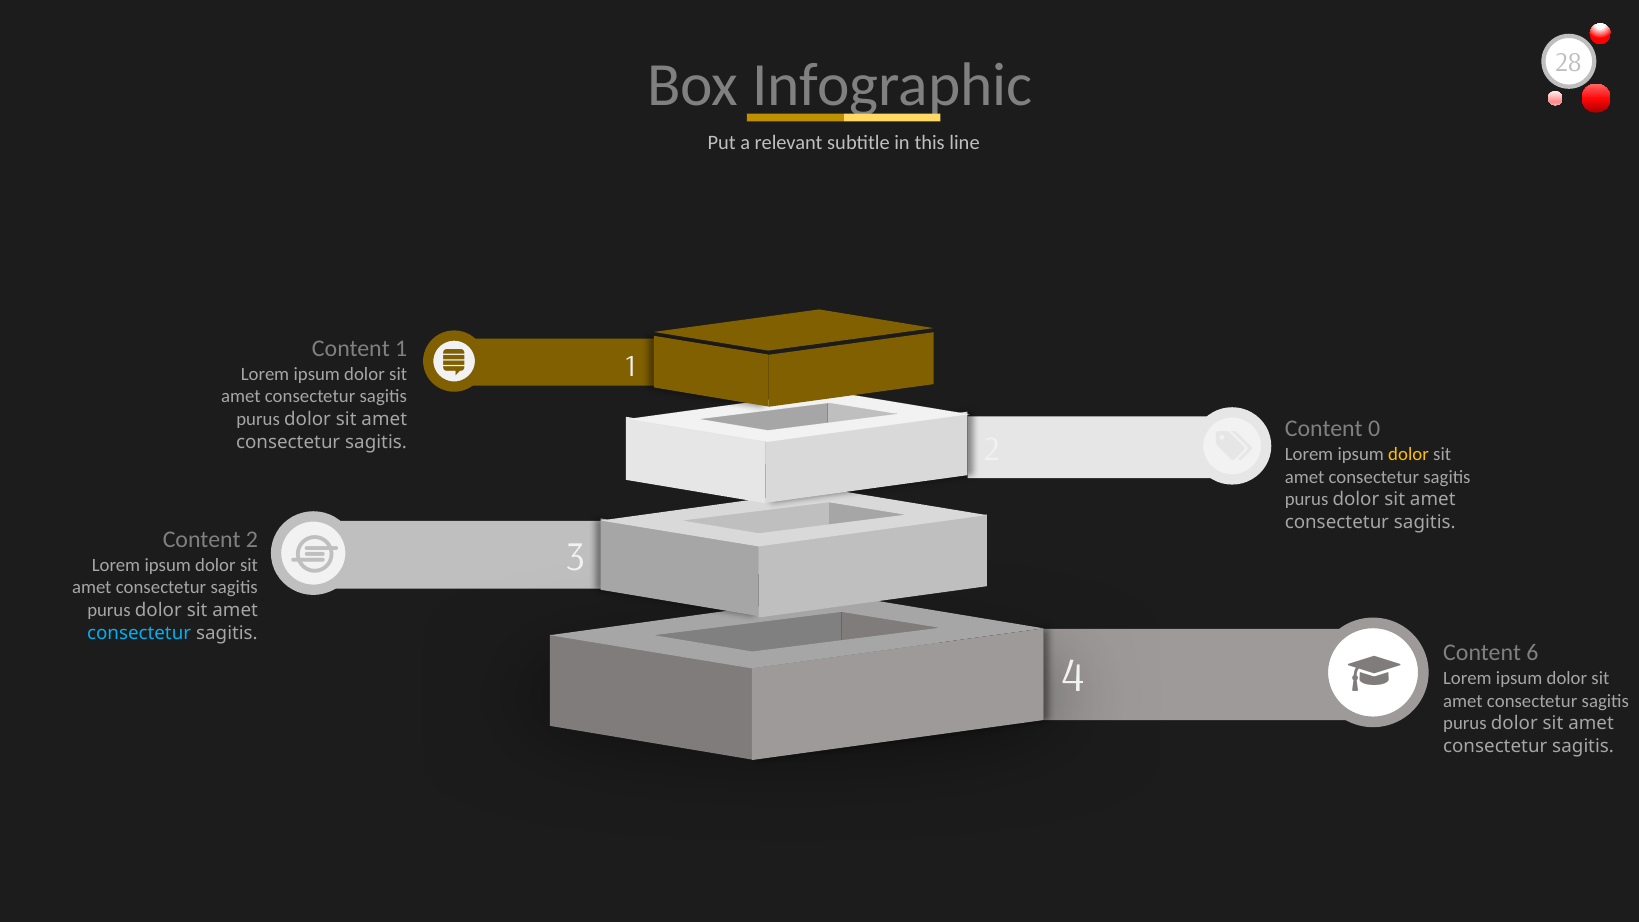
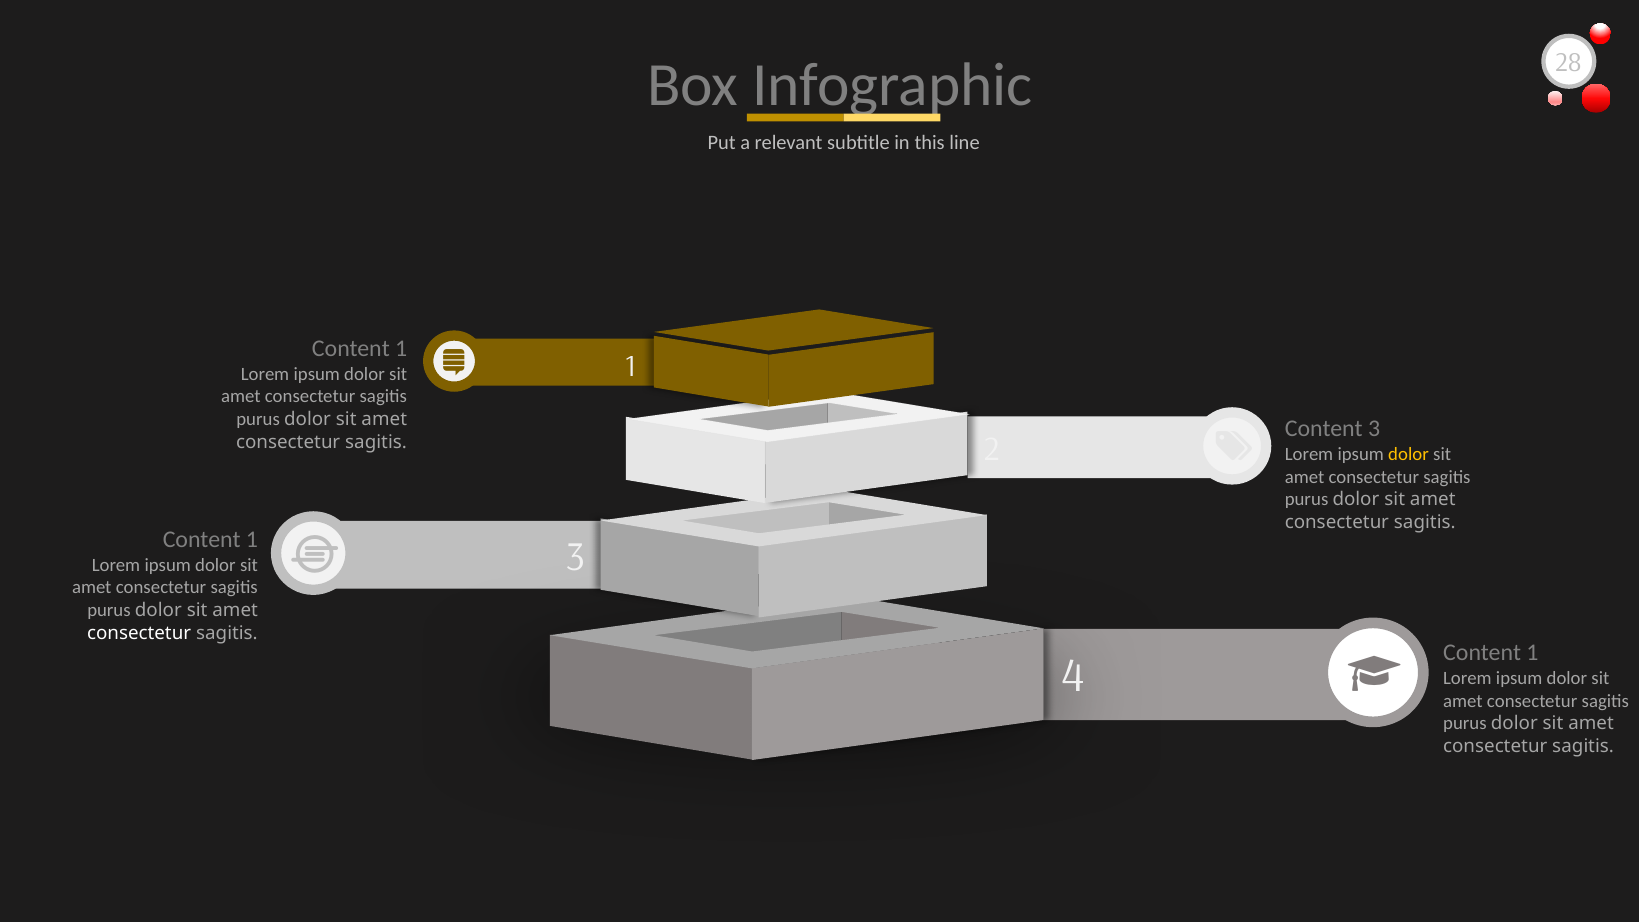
Content 0: 0 -> 3
2 at (252, 540): 2 -> 1
consectetur at (139, 633) colour: light blue -> white
6 at (1532, 653): 6 -> 1
